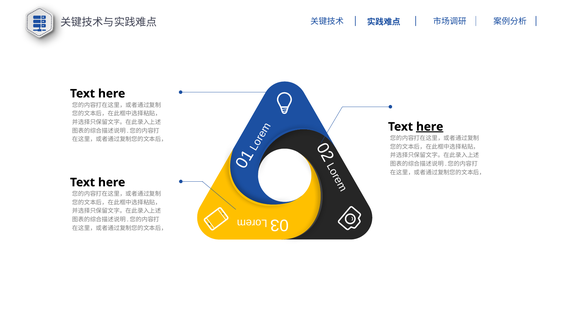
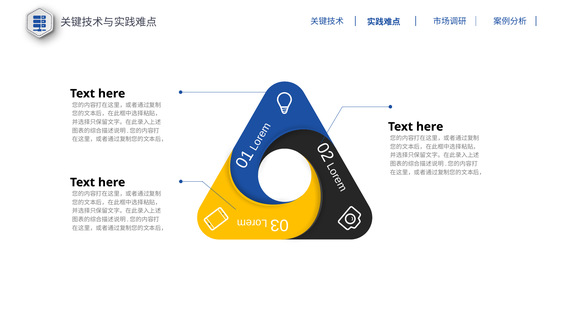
here at (430, 127) underline: present -> none
